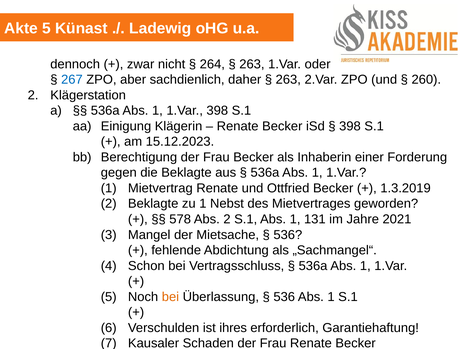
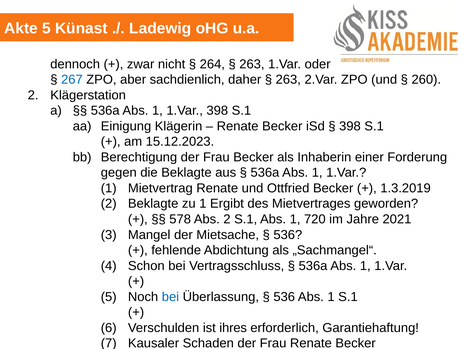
Nebst: Nebst -> Ergibt
131: 131 -> 720
bei at (170, 297) colour: orange -> blue
